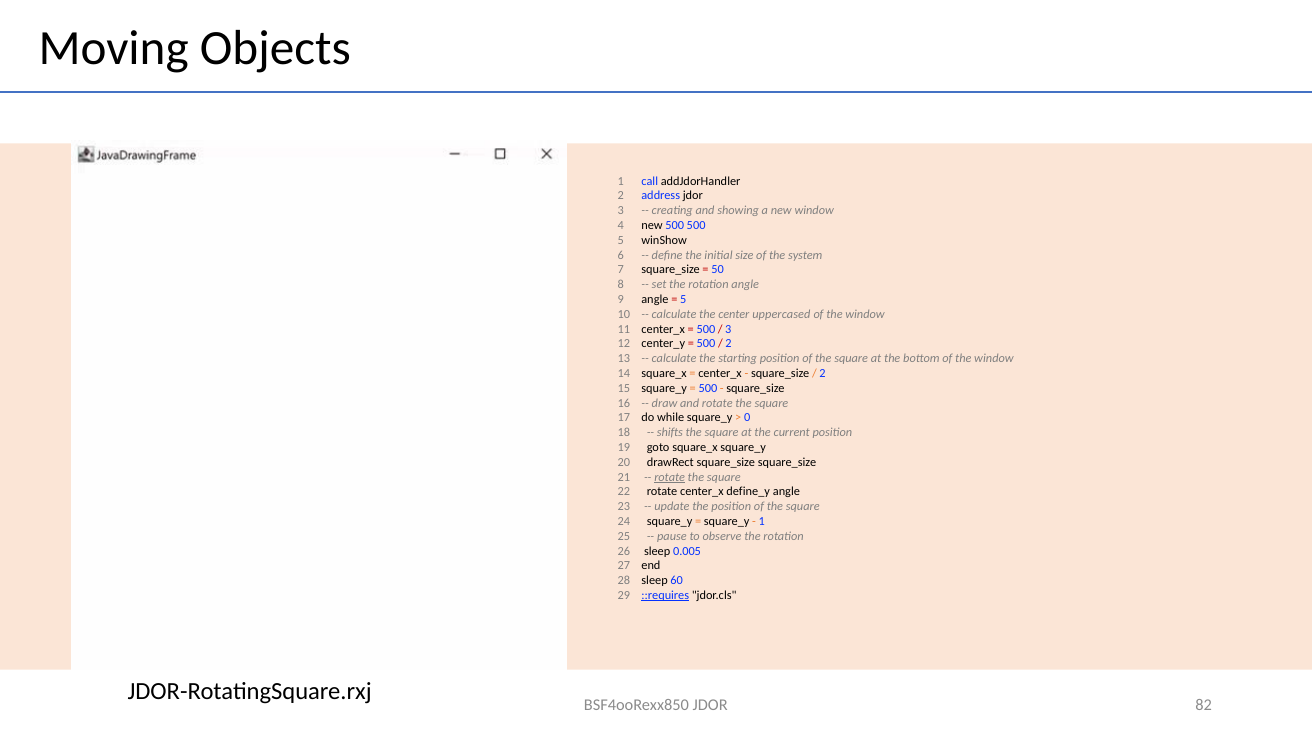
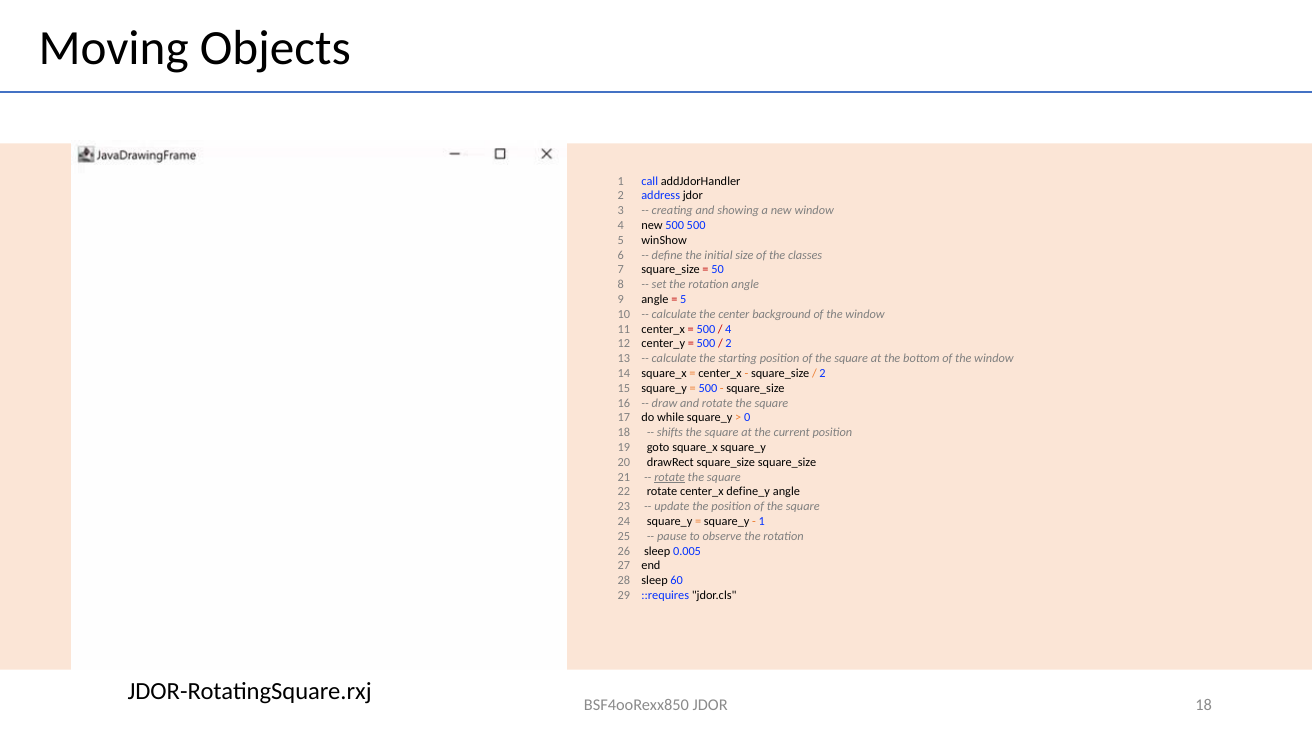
system: system -> classes
uppercased: uppercased -> background
3 at (728, 329): 3 -> 4
::requires underline: present -> none
JDOR 82: 82 -> 18
